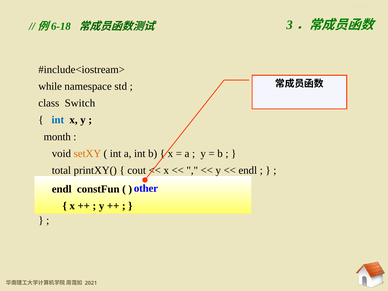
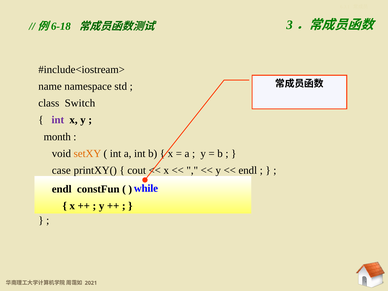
while: while -> name
int at (58, 120) colour: blue -> purple
total: total -> case
other: other -> while
